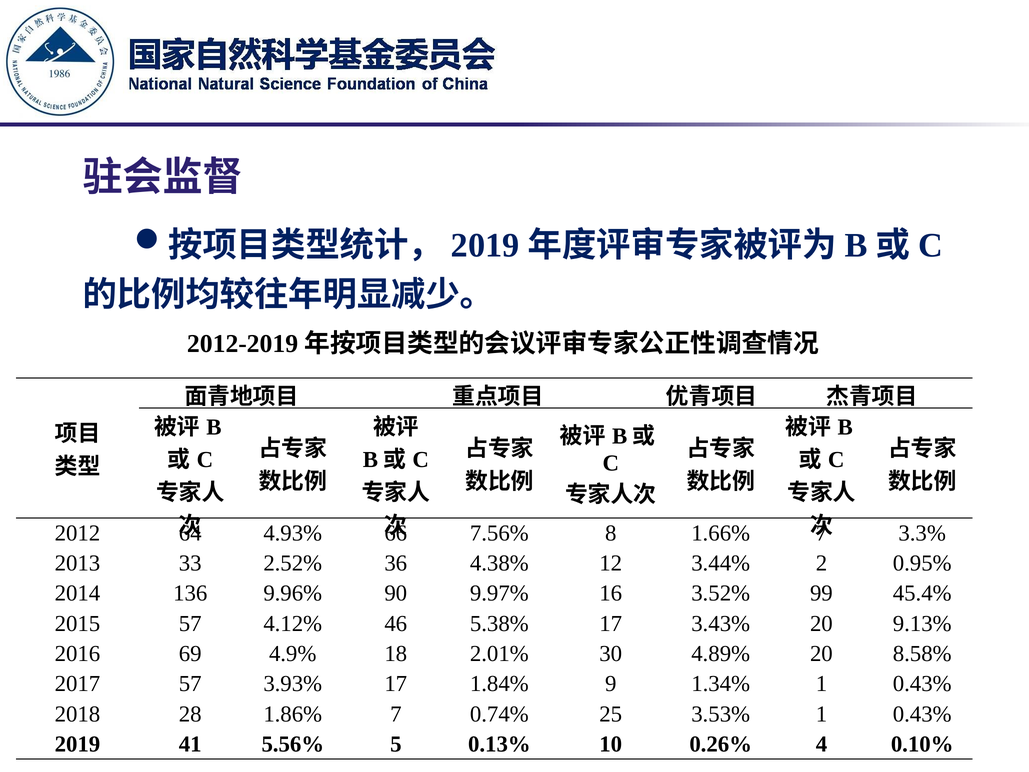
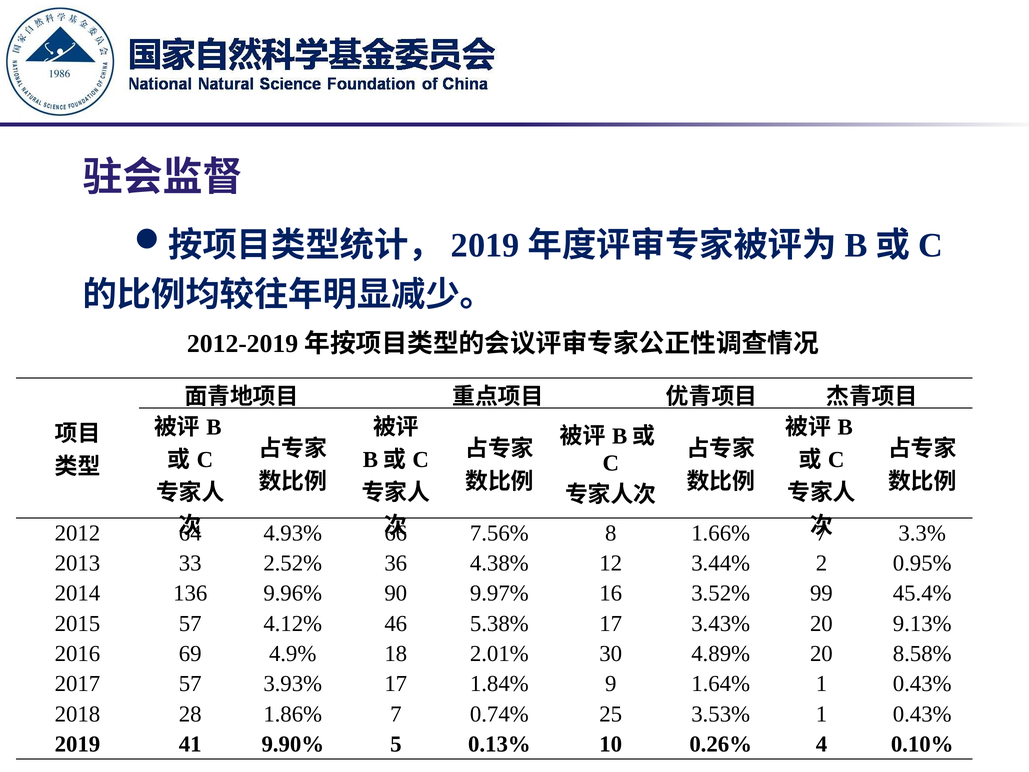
1.34%: 1.34% -> 1.64%
5.56%: 5.56% -> 9.90%
